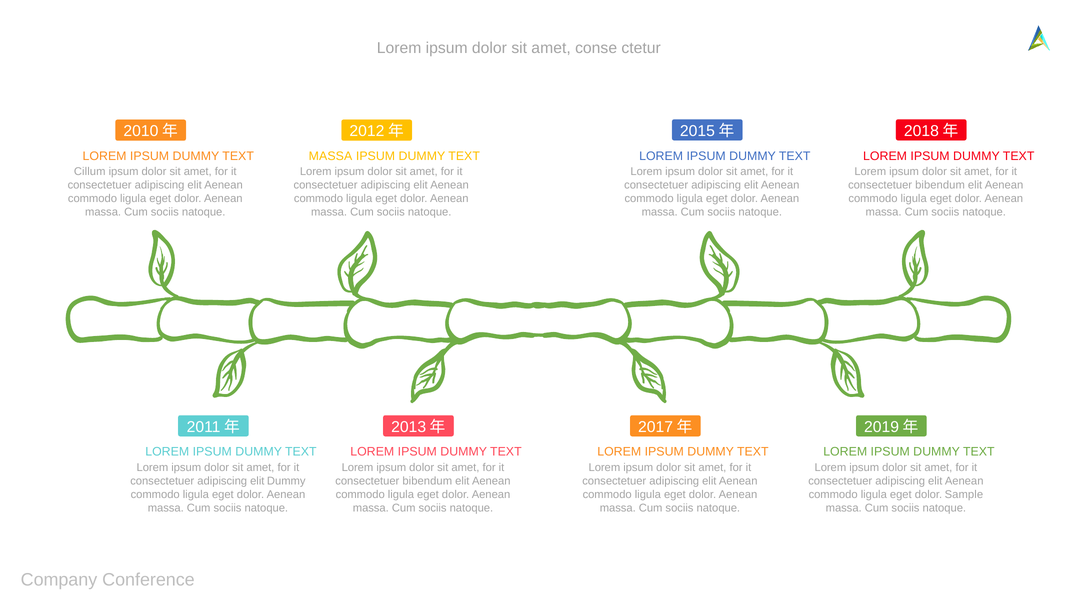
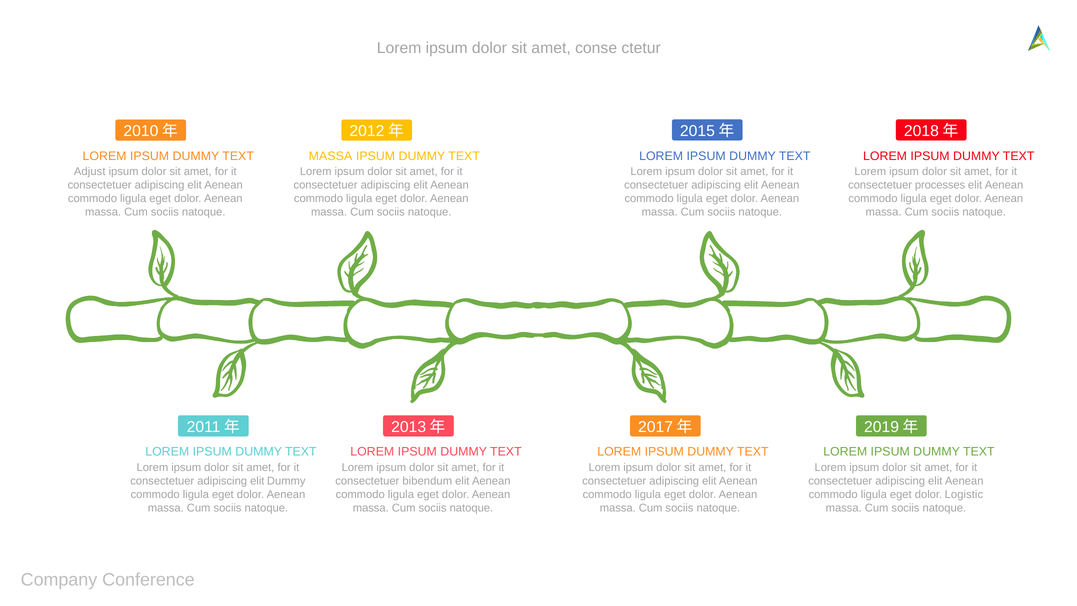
Cillum: Cillum -> Adjust
bibendum at (940, 185): bibendum -> processes
Sample: Sample -> Logistic
